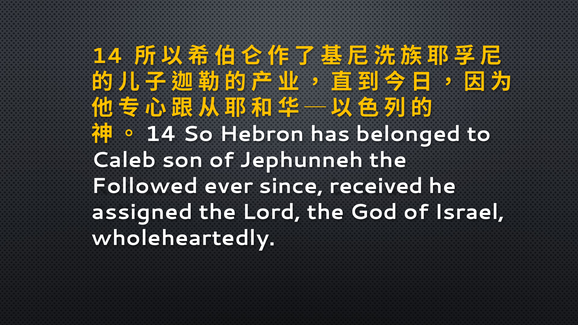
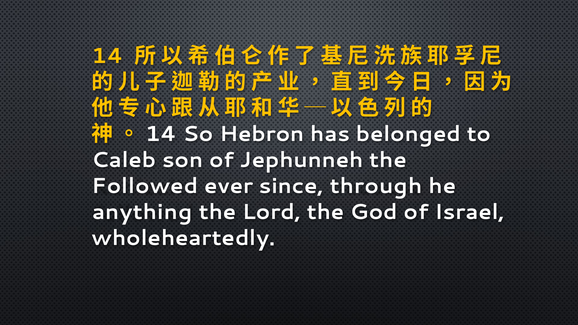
received: received -> through
assigned: assigned -> anything
